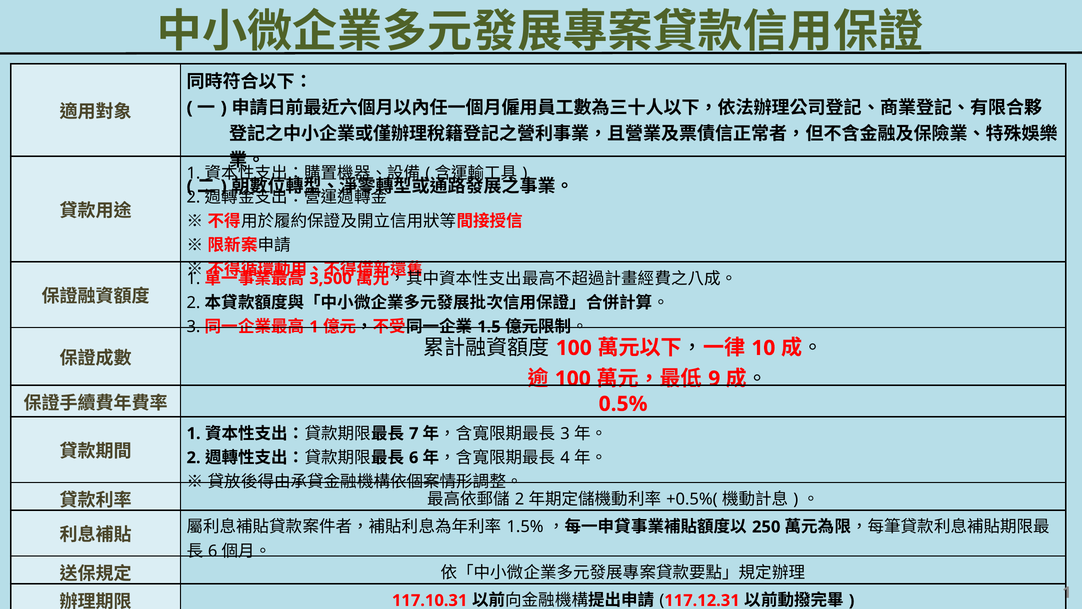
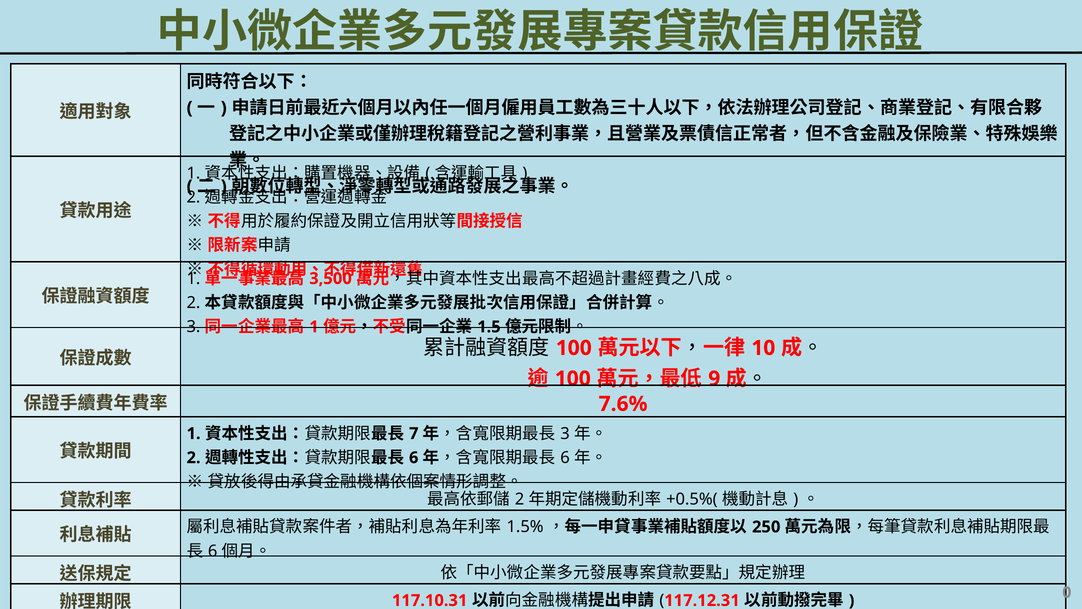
0.5%: 0.5% -> 7.6%
4 at (565, 458): 4 -> 6
1 at (1067, 592): 1 -> 0
